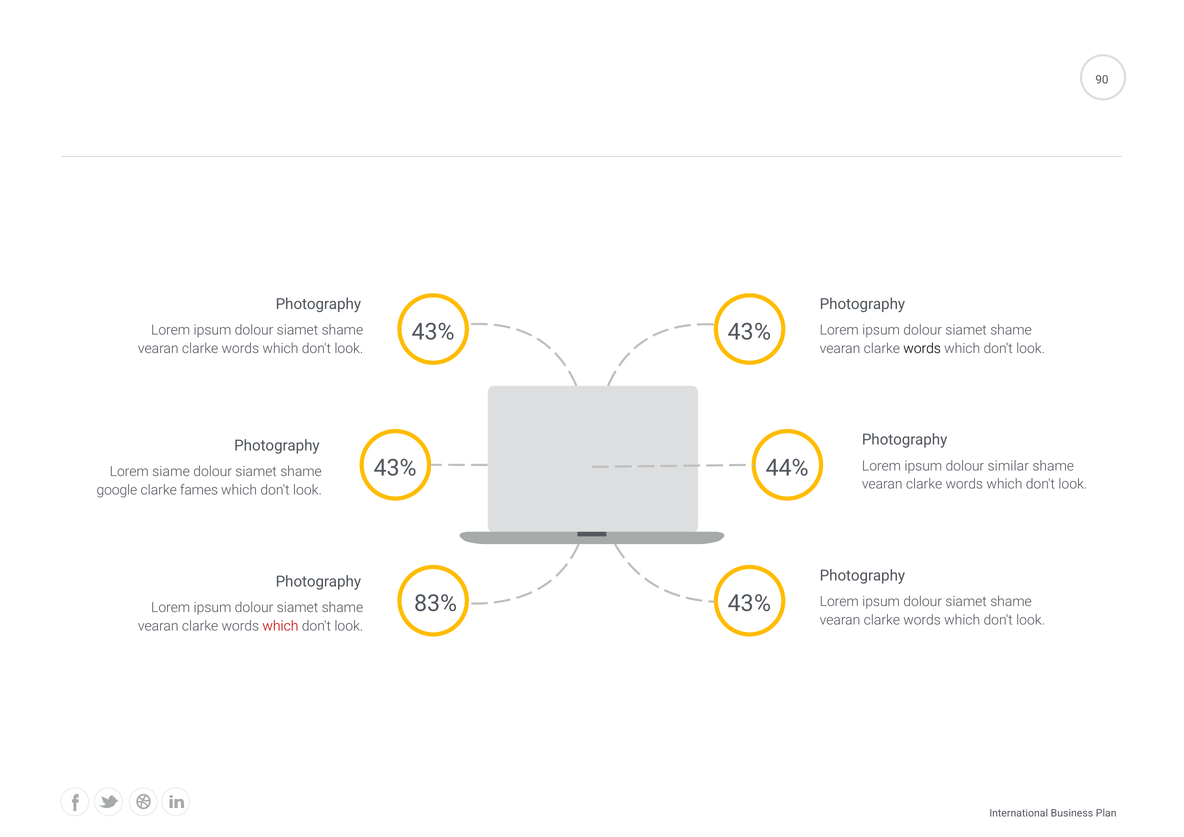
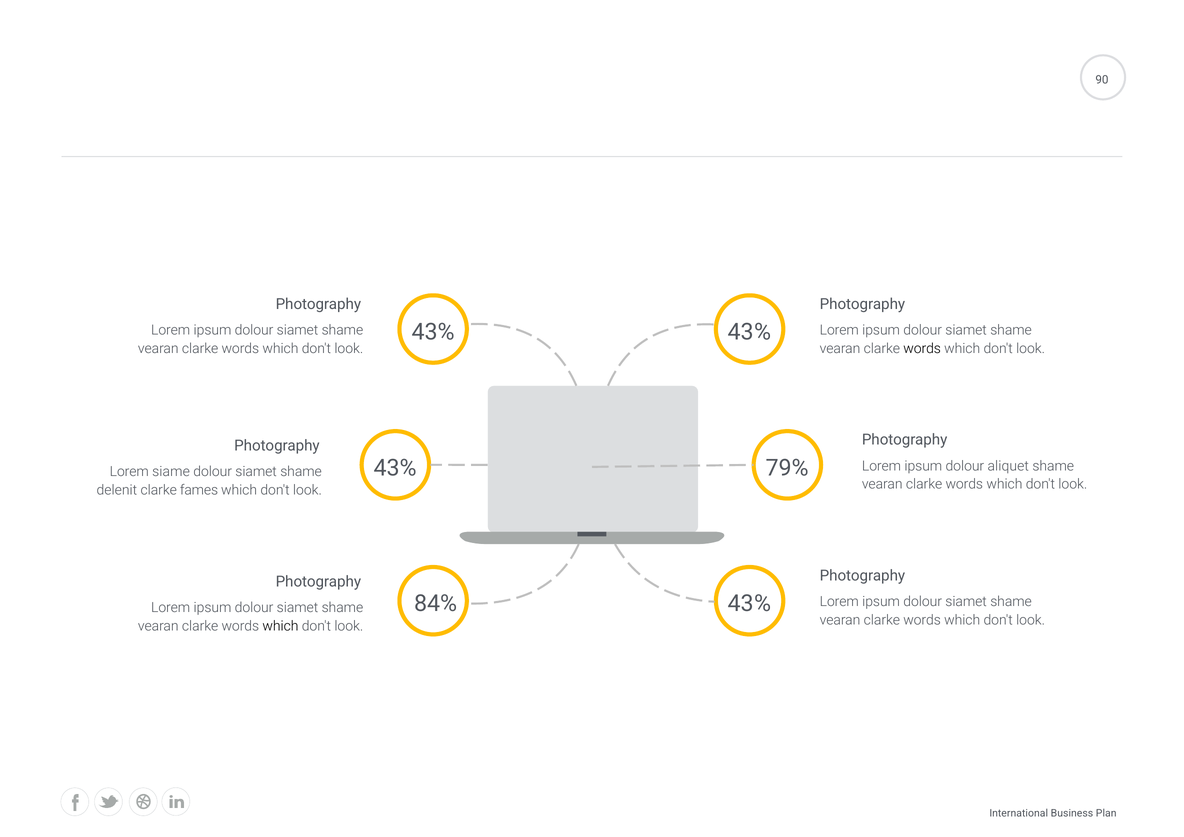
44%: 44% -> 79%
similar: similar -> aliquet
google: google -> delenit
83%: 83% -> 84%
which at (280, 626) colour: red -> black
